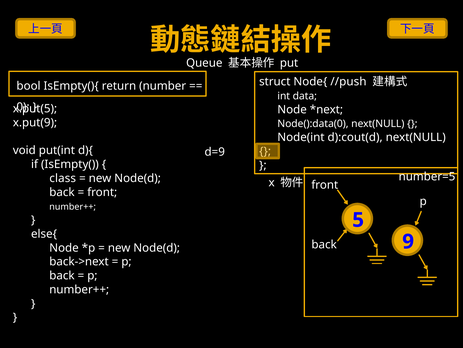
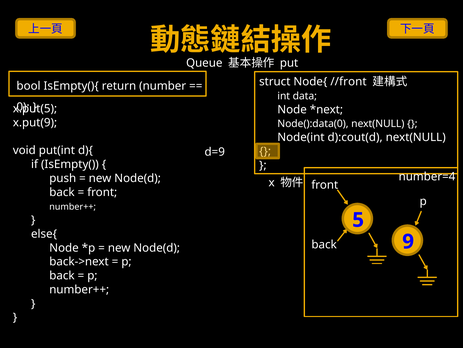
//push: //push -> //front
class: class -> push
number=5: number=5 -> number=4
